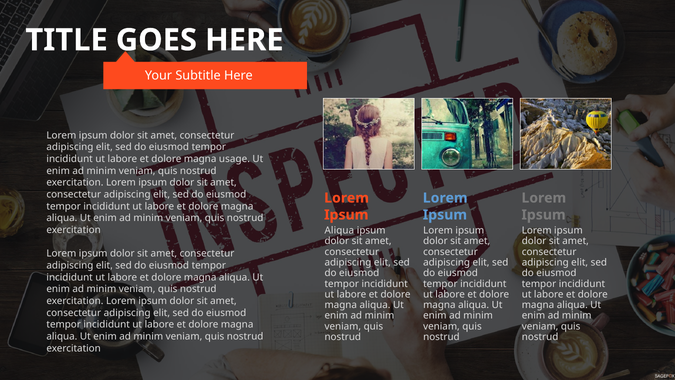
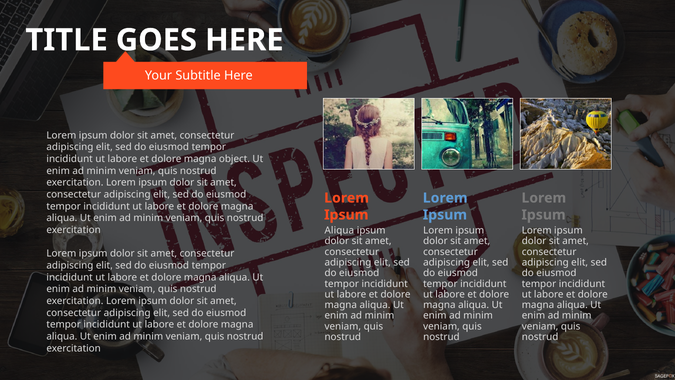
usage: usage -> object
